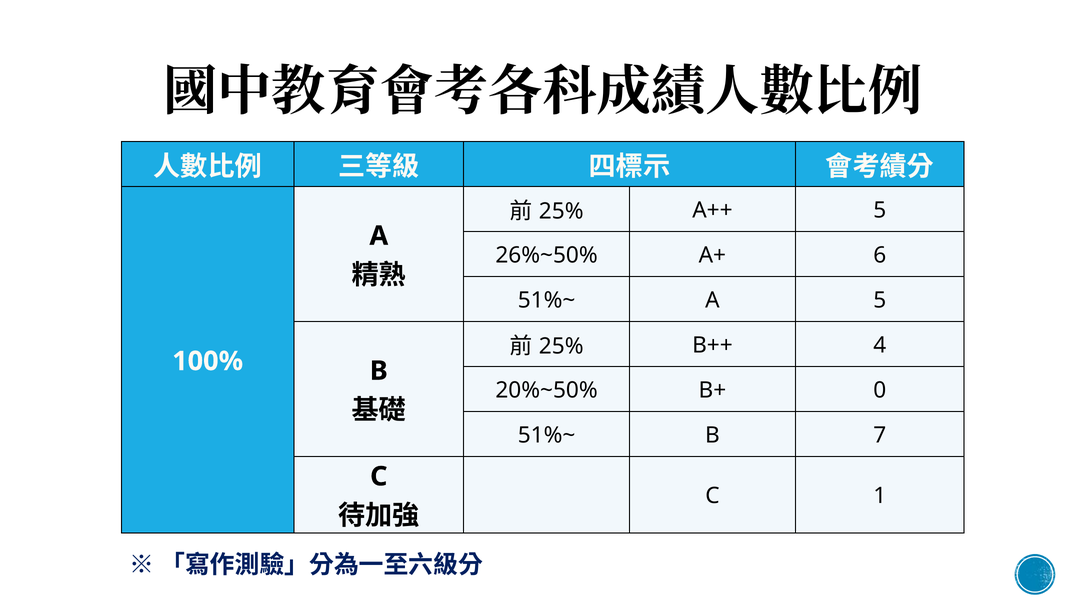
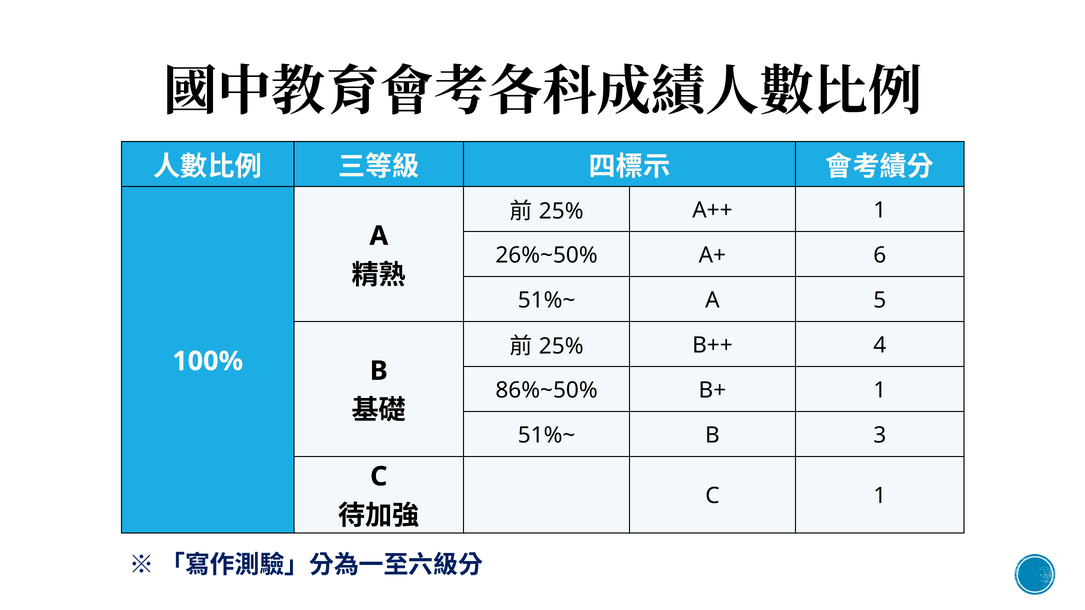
A++ 5: 5 -> 1
20%~50%: 20%~50% -> 86%~50%
B+ 0: 0 -> 1
7: 7 -> 3
